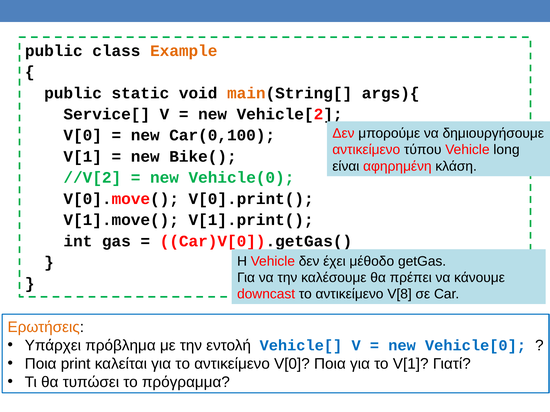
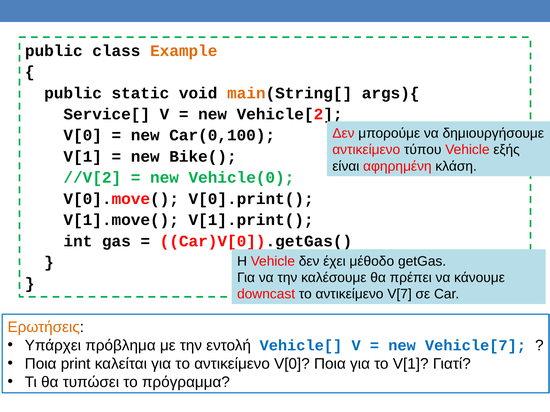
long: long -> εξής
V[8: V[8 -> V[7
Vehicle[0: Vehicle[0 -> Vehicle[7
